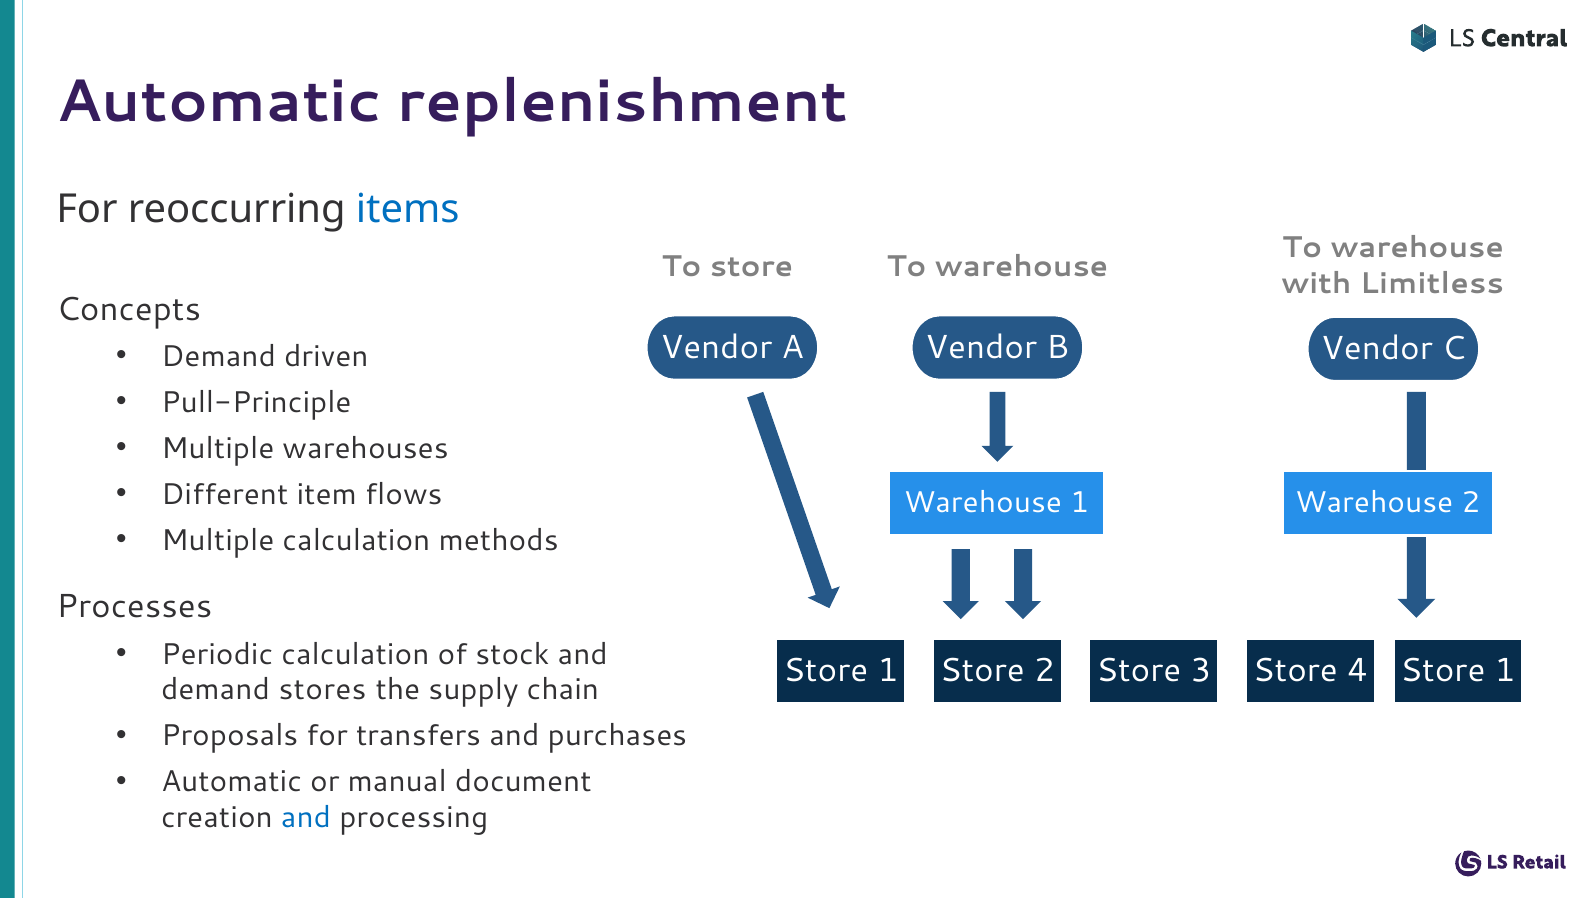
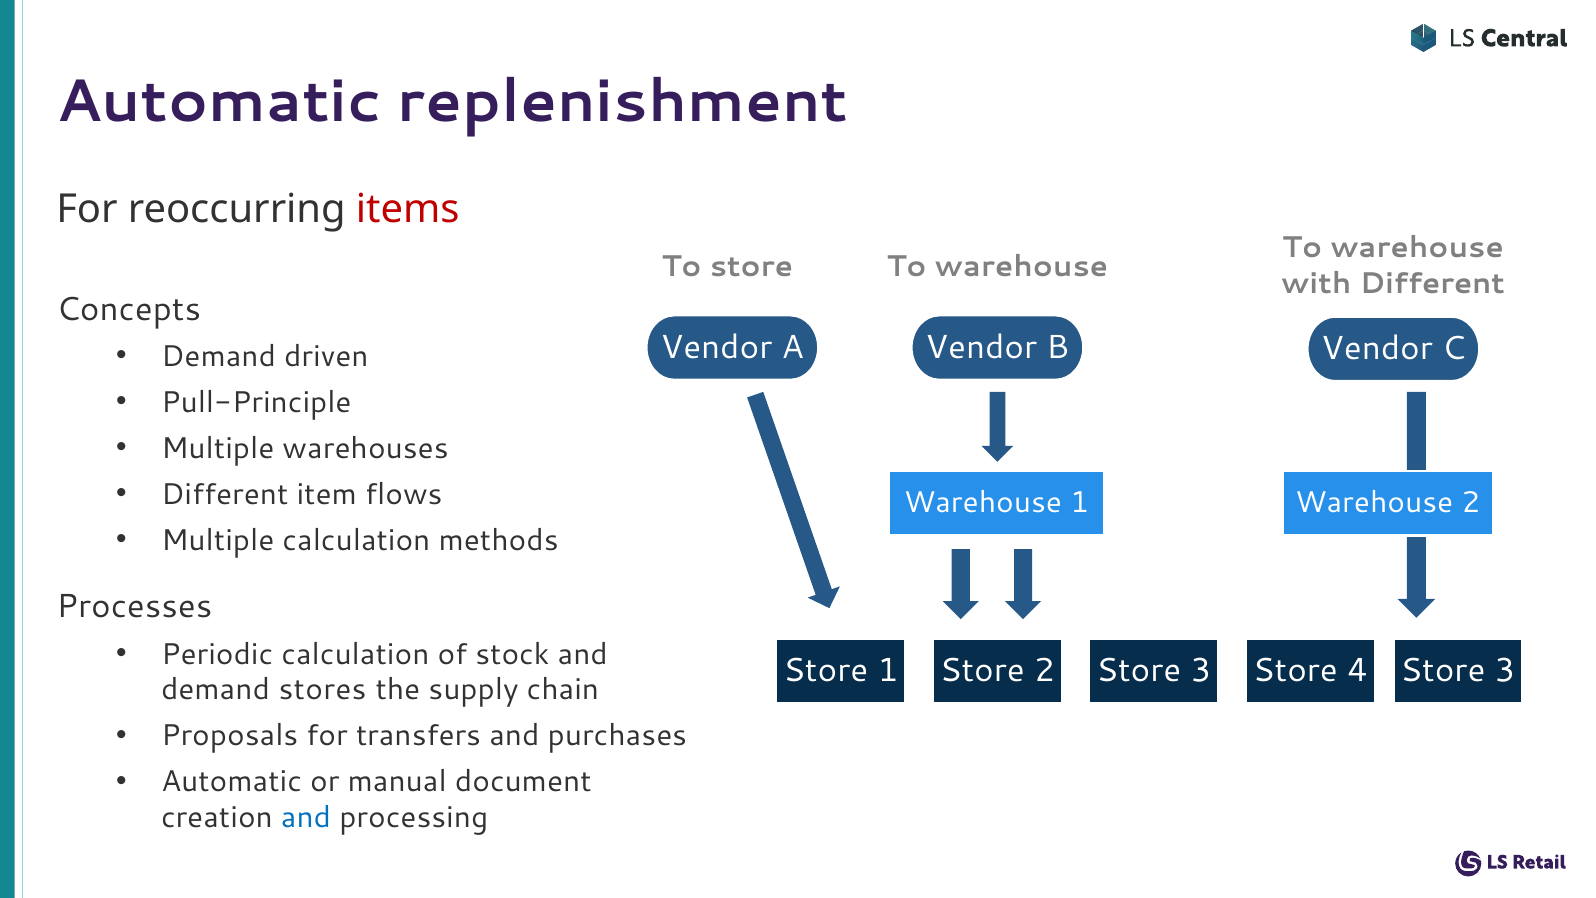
items colour: blue -> red
with Limitless: Limitless -> Different
4 Store 1: 1 -> 3
